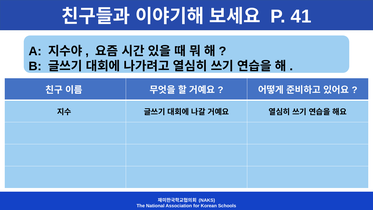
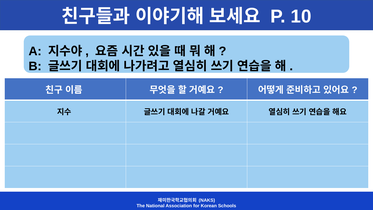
41: 41 -> 10
